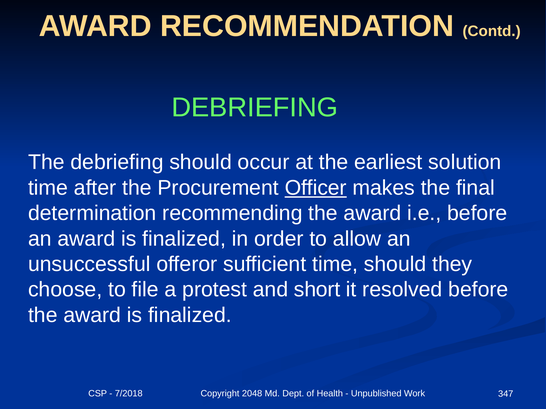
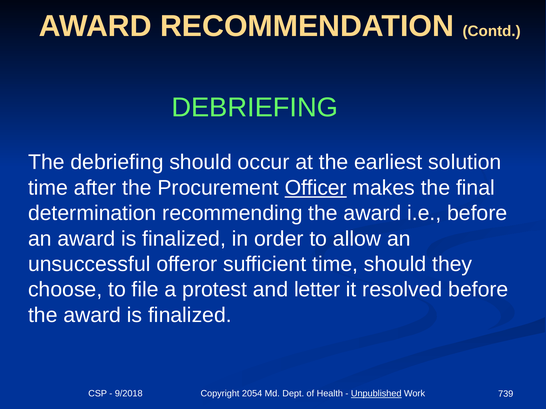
short: short -> letter
7/2018: 7/2018 -> 9/2018
2048: 2048 -> 2054
Unpublished underline: none -> present
347: 347 -> 739
